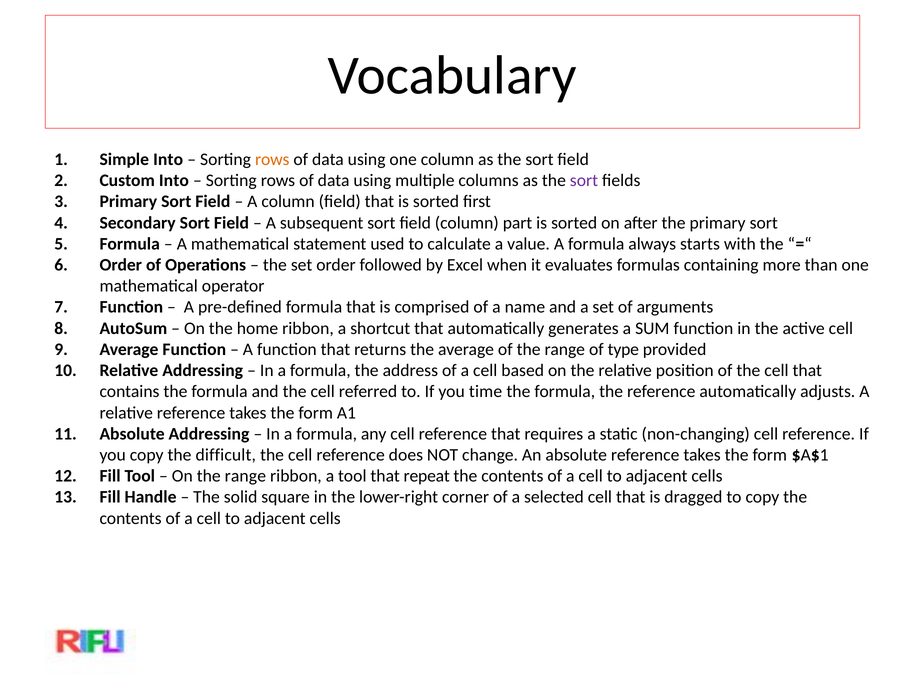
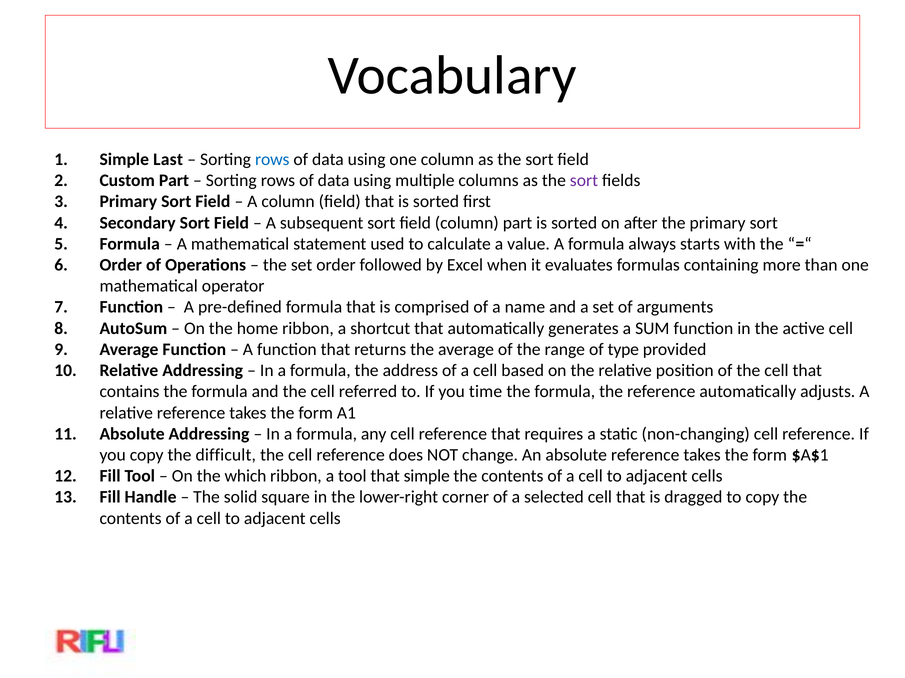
Simple Into: Into -> Last
rows at (272, 160) colour: orange -> blue
Custom Into: Into -> Part
On the range: range -> which
that repeat: repeat -> simple
